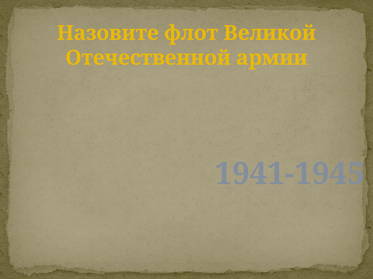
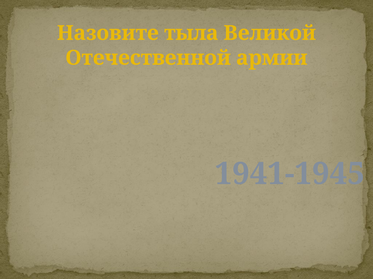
флот: флот -> тыла
